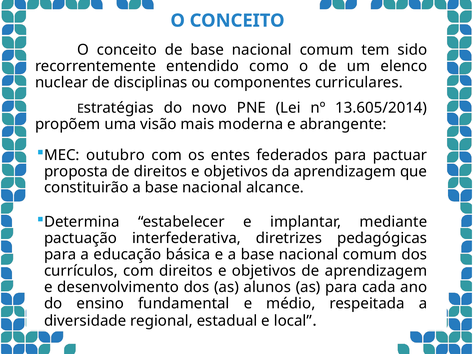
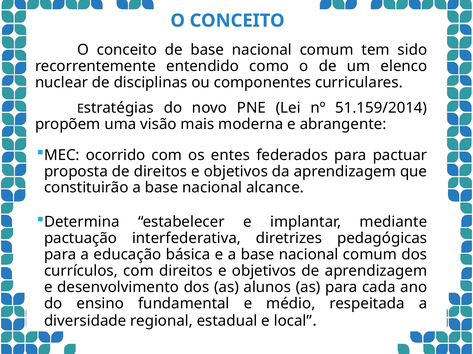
13.605/2014: 13.605/2014 -> 51.159/2014
outubro: outubro -> ocorrido
